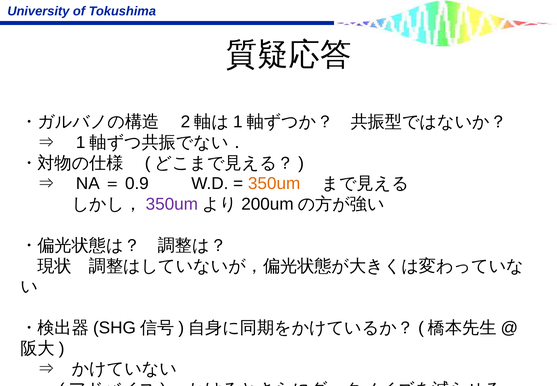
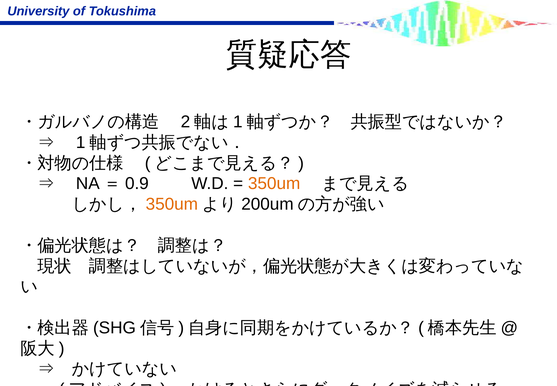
350um at (172, 204) colour: purple -> orange
